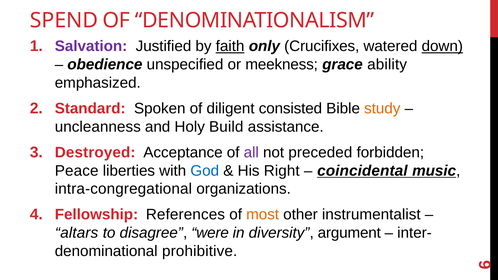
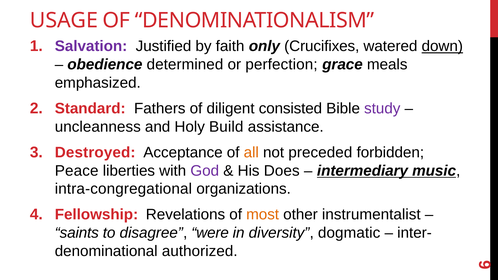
SPEND: SPEND -> USAGE
faith underline: present -> none
unspecified: unspecified -> determined
meekness: meekness -> perfection
ability: ability -> meals
Spoken: Spoken -> Fathers
study colour: orange -> purple
all colour: purple -> orange
God colour: blue -> purple
Right: Right -> Does
coincidental: coincidental -> intermediary
References: References -> Revelations
altars: altars -> saints
argument: argument -> dogmatic
prohibitive: prohibitive -> authorized
